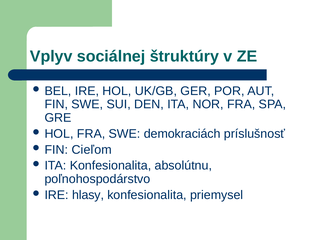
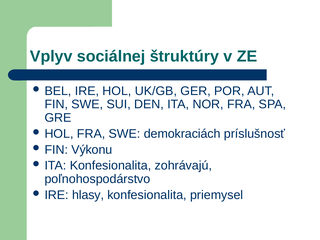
Cieľom: Cieľom -> Výkonu
absolútnu: absolútnu -> zohrávajú
